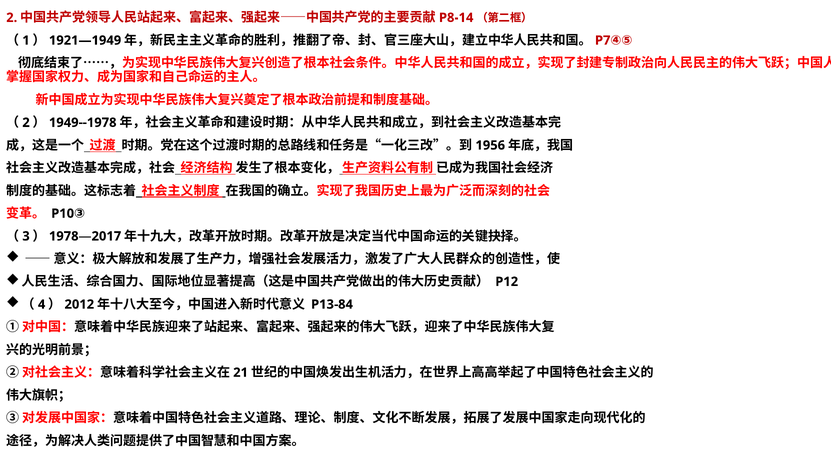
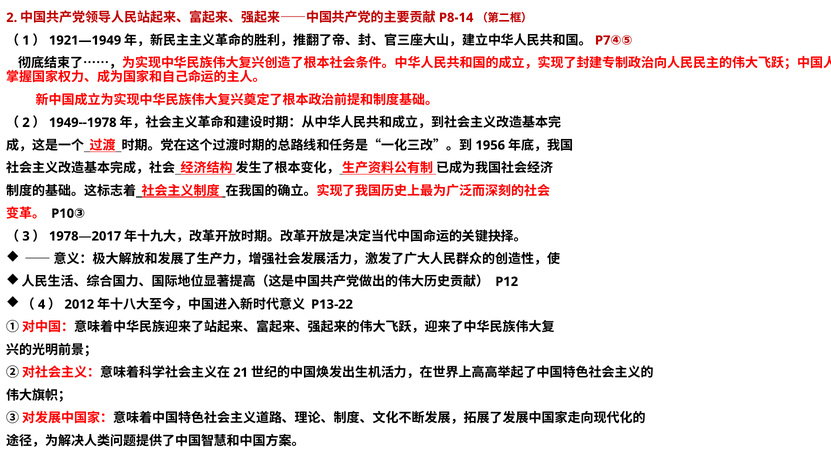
P13-84: P13-84 -> P13-22
